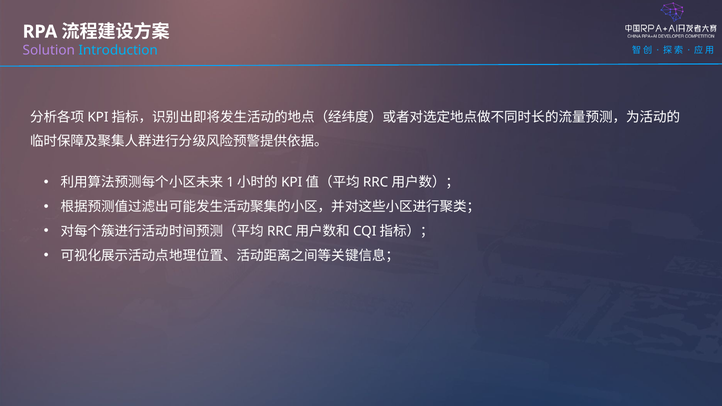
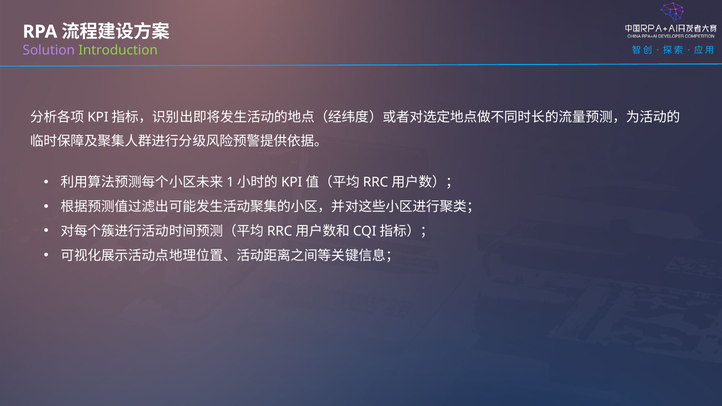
Introduction colour: light blue -> light green
